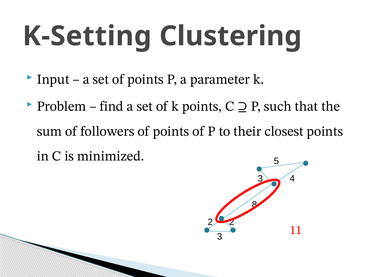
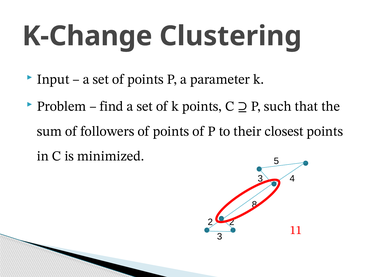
K-Setting: K-Setting -> K-Change
